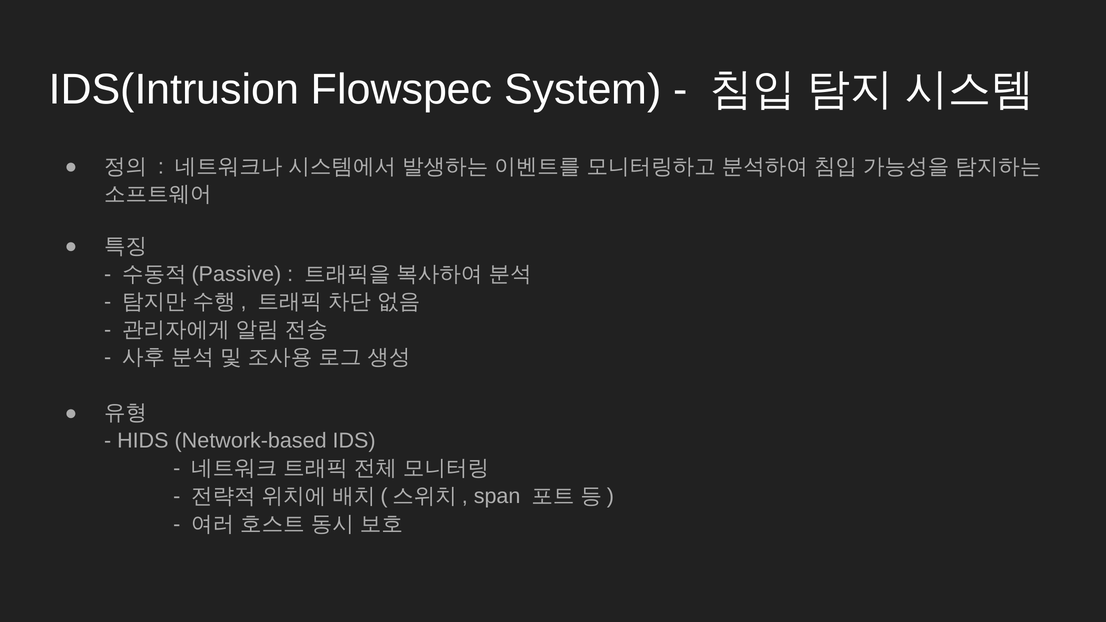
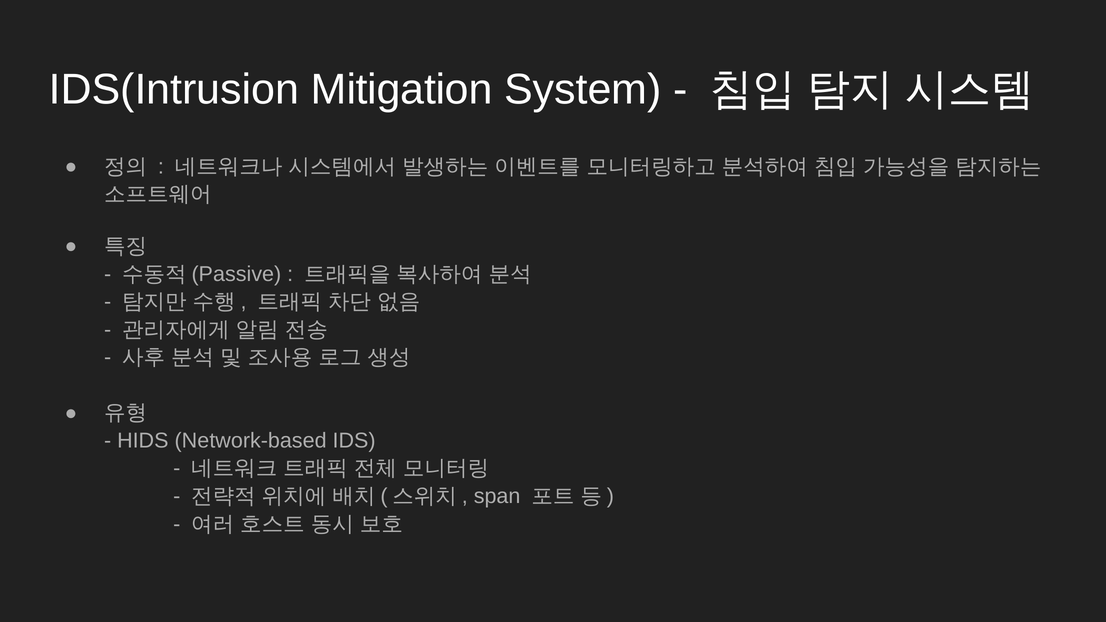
Flowspec: Flowspec -> Mitigation
